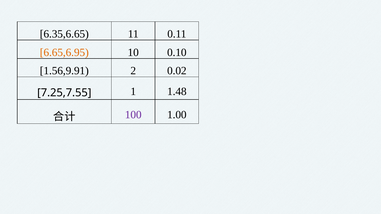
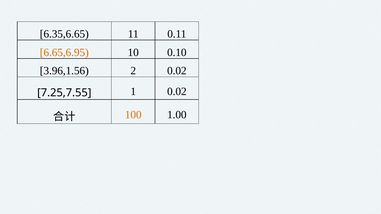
1.56,9.91: 1.56,9.91 -> 3.96,1.56
1 1.48: 1.48 -> 0.02
100 colour: purple -> orange
